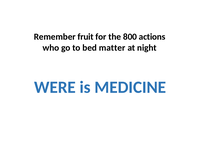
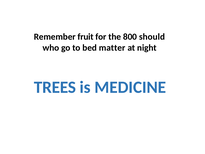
actions: actions -> should
WERE: WERE -> TREES
